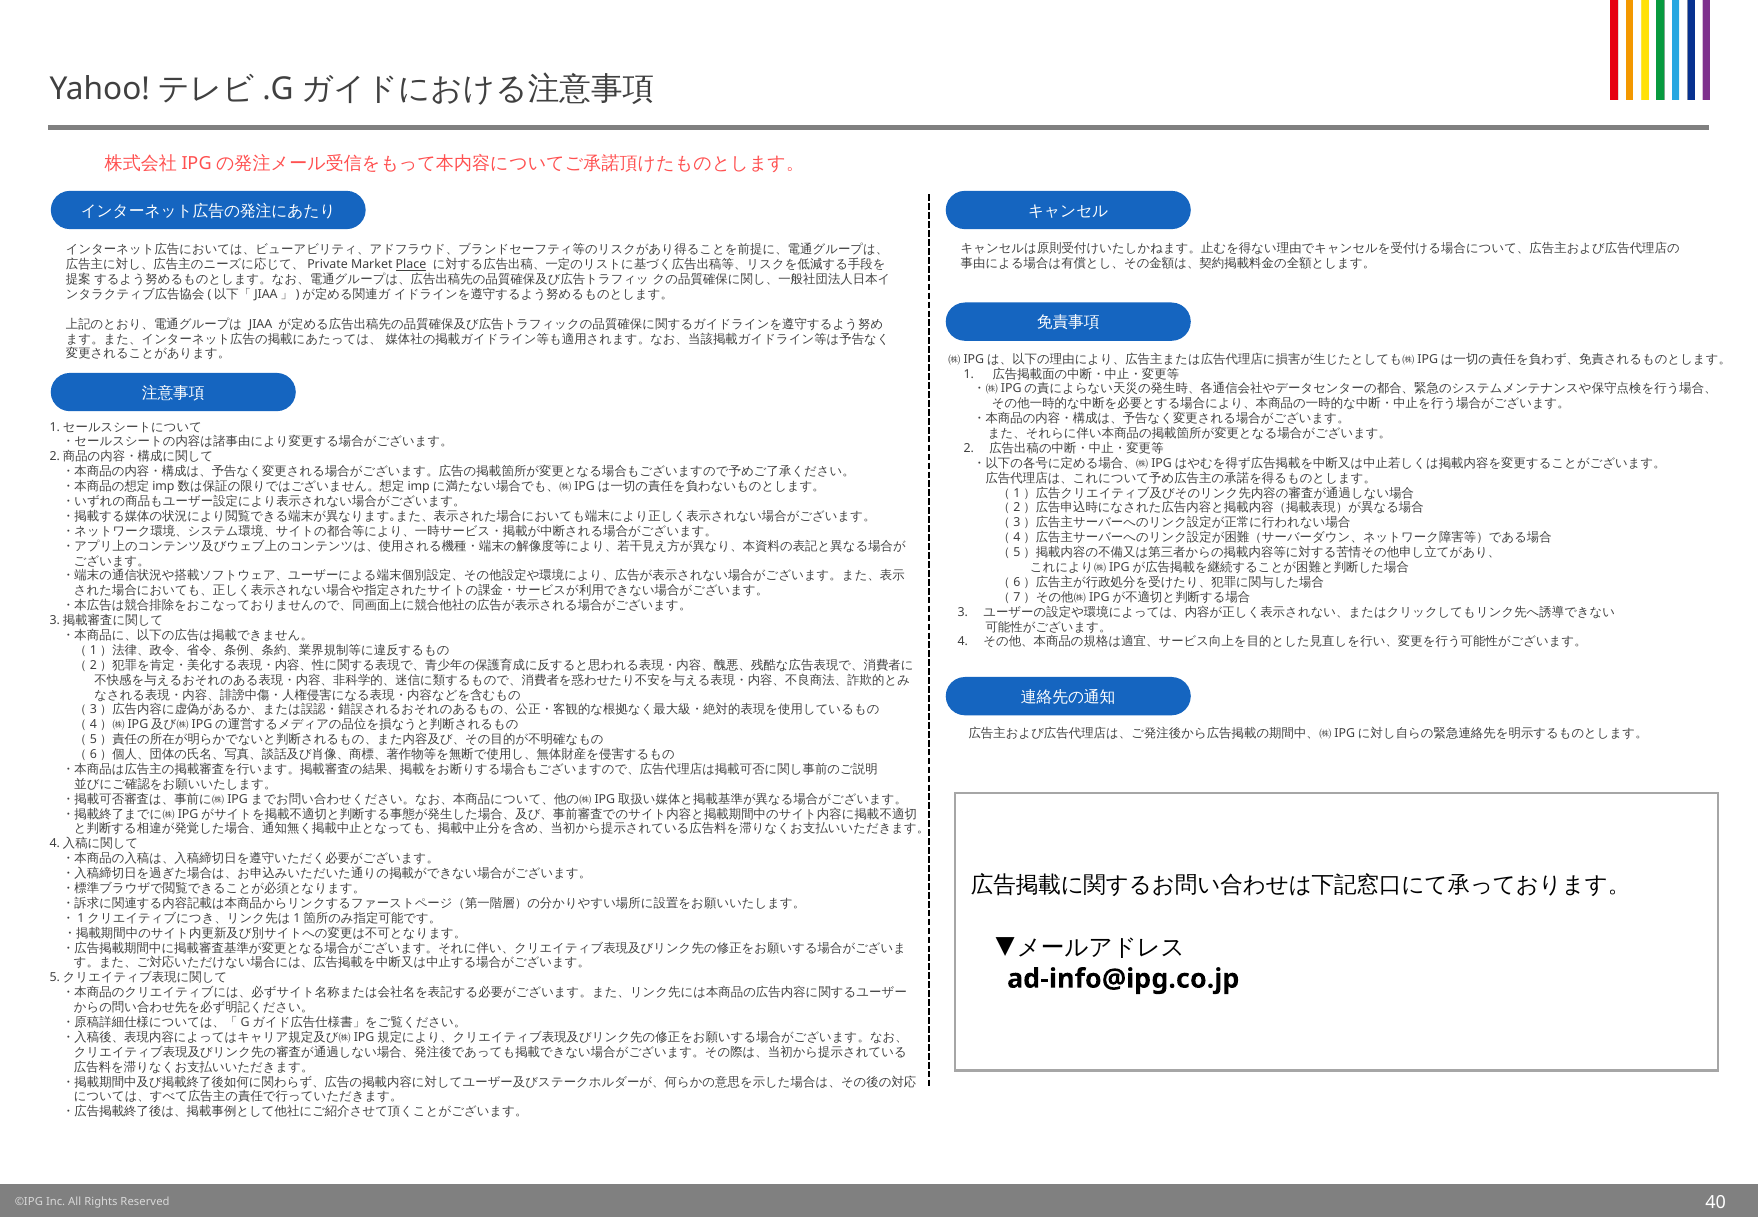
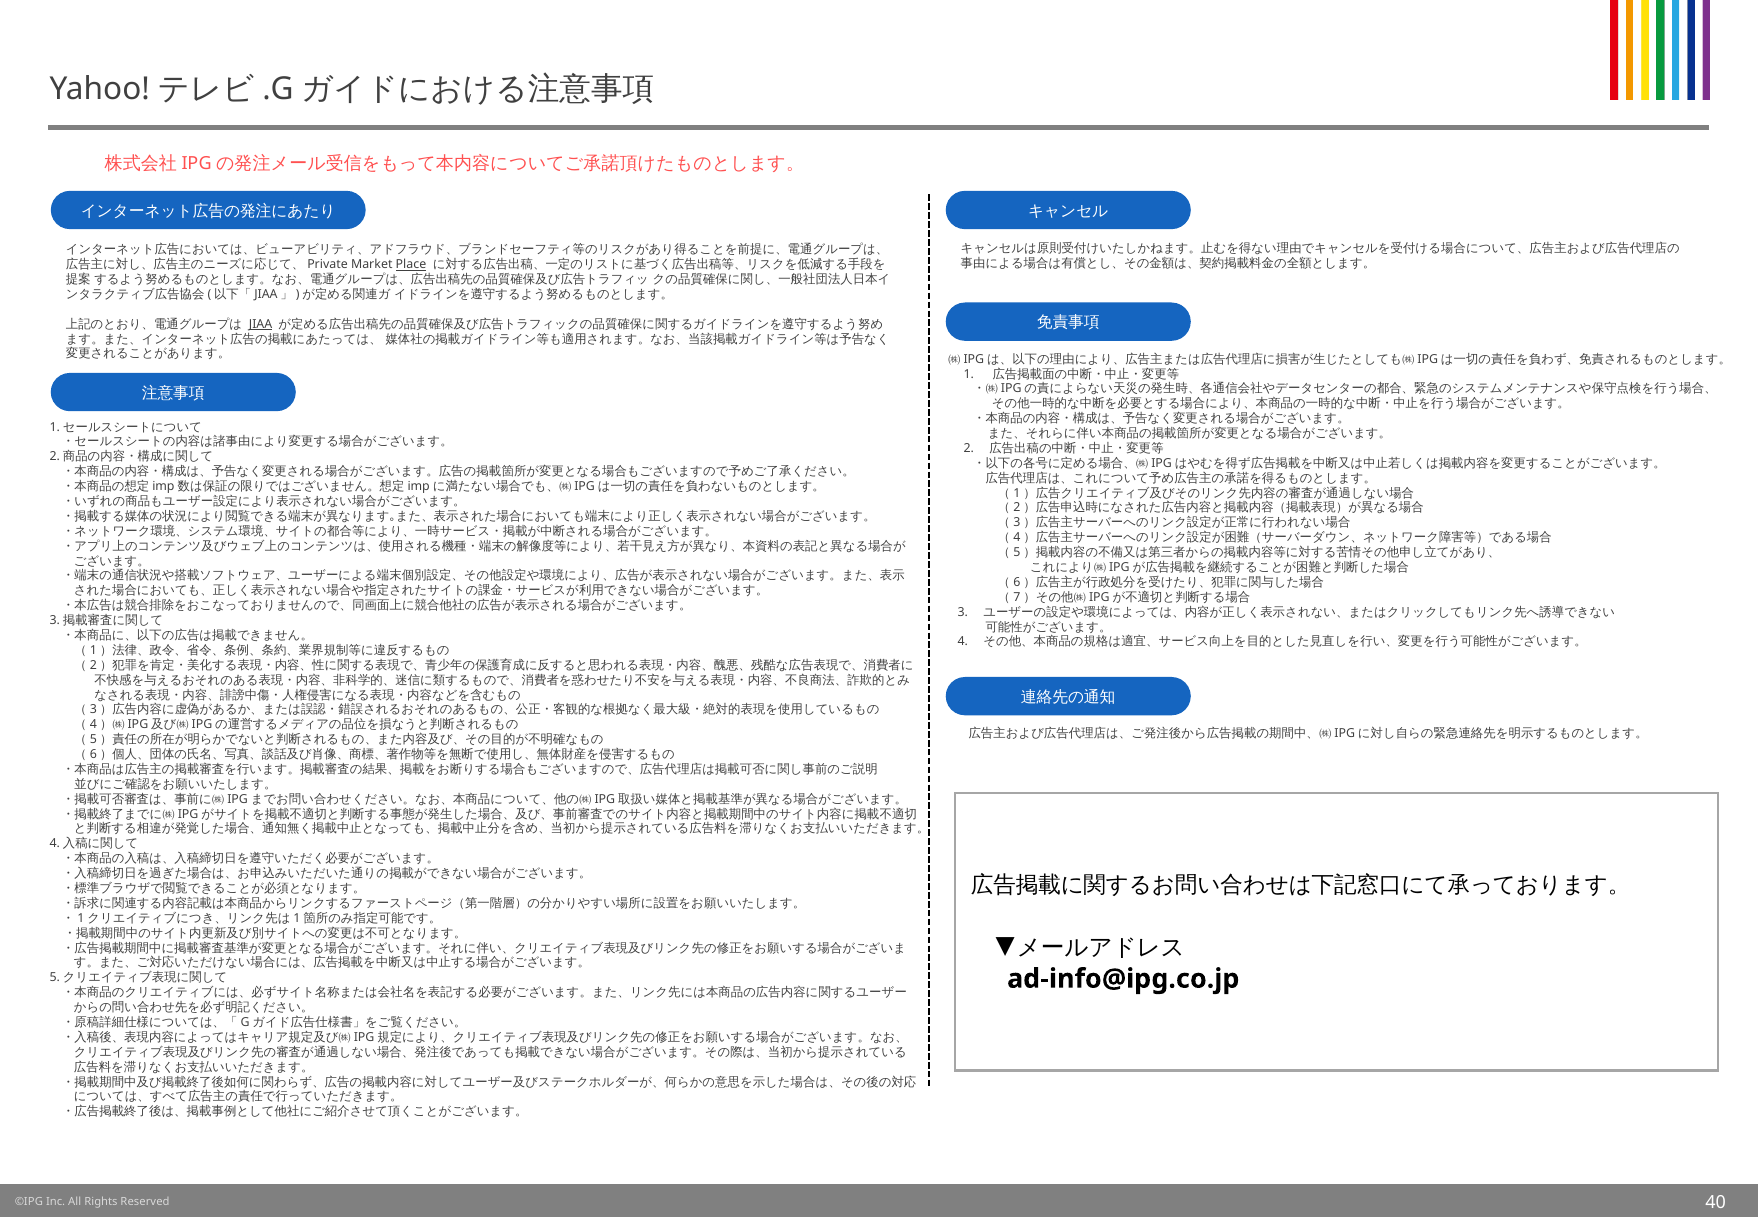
JIAA underline: none -> present
